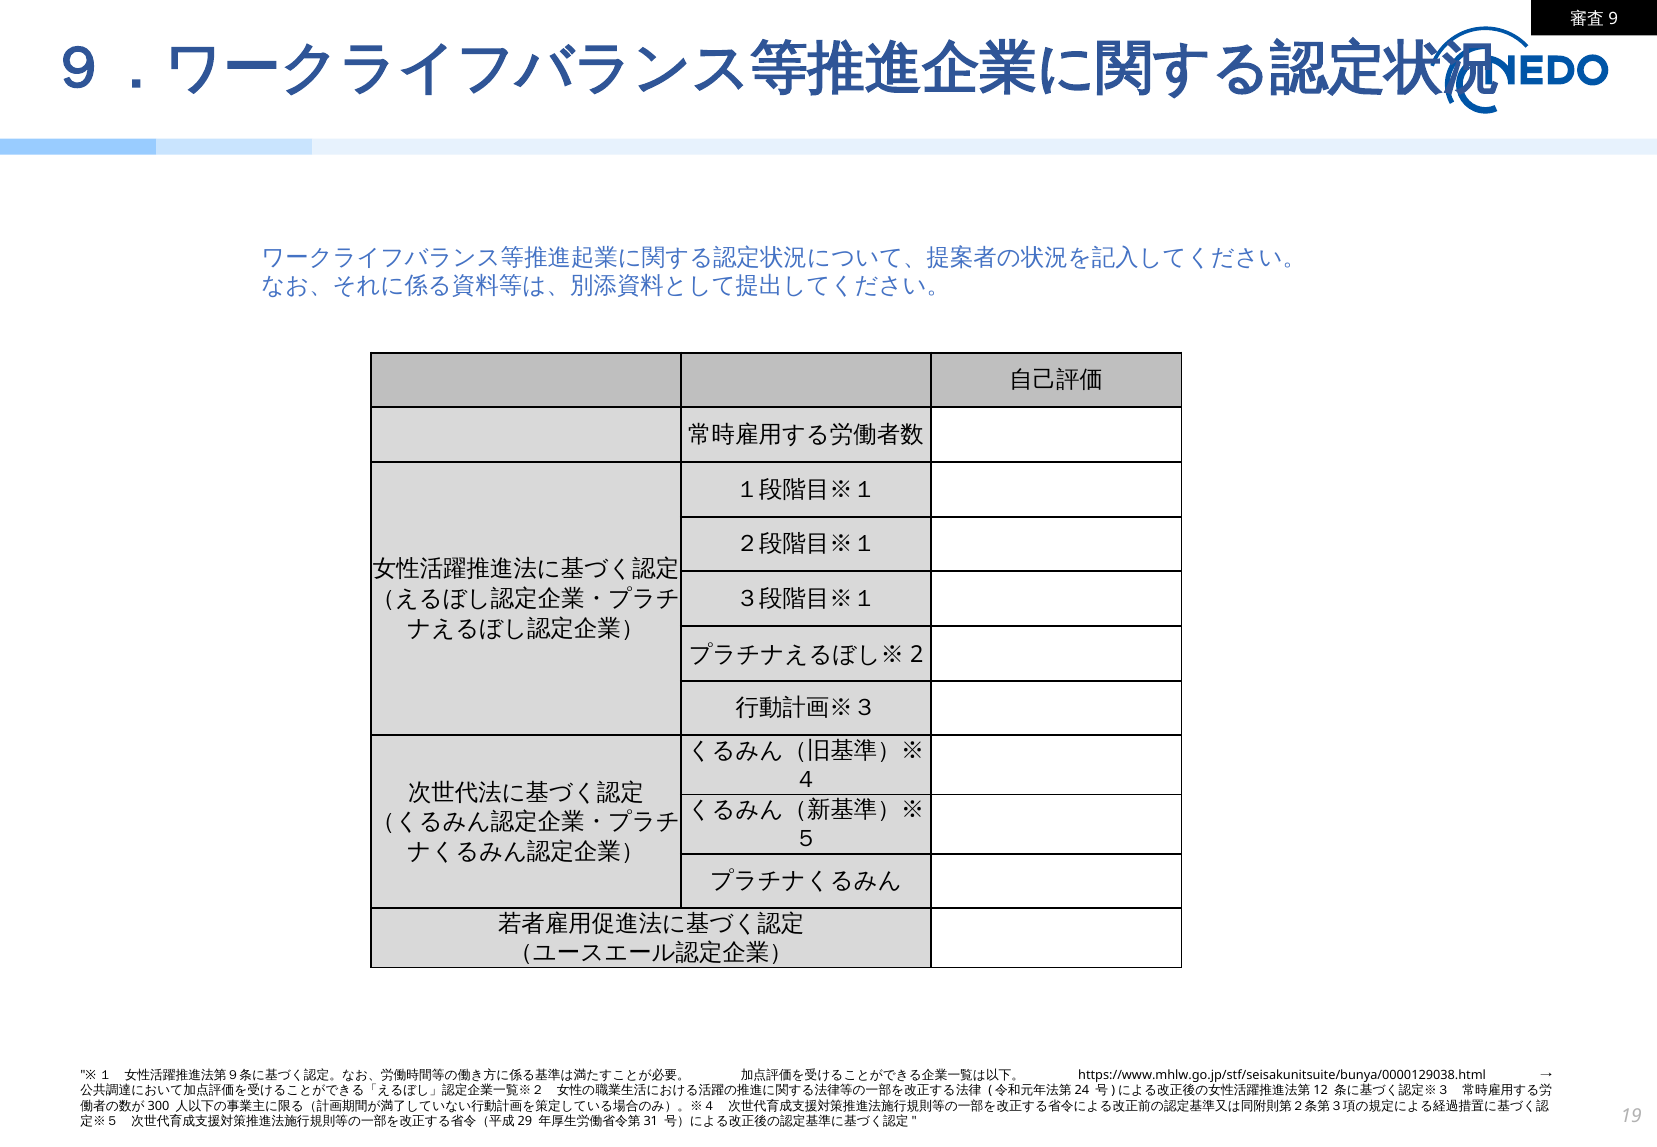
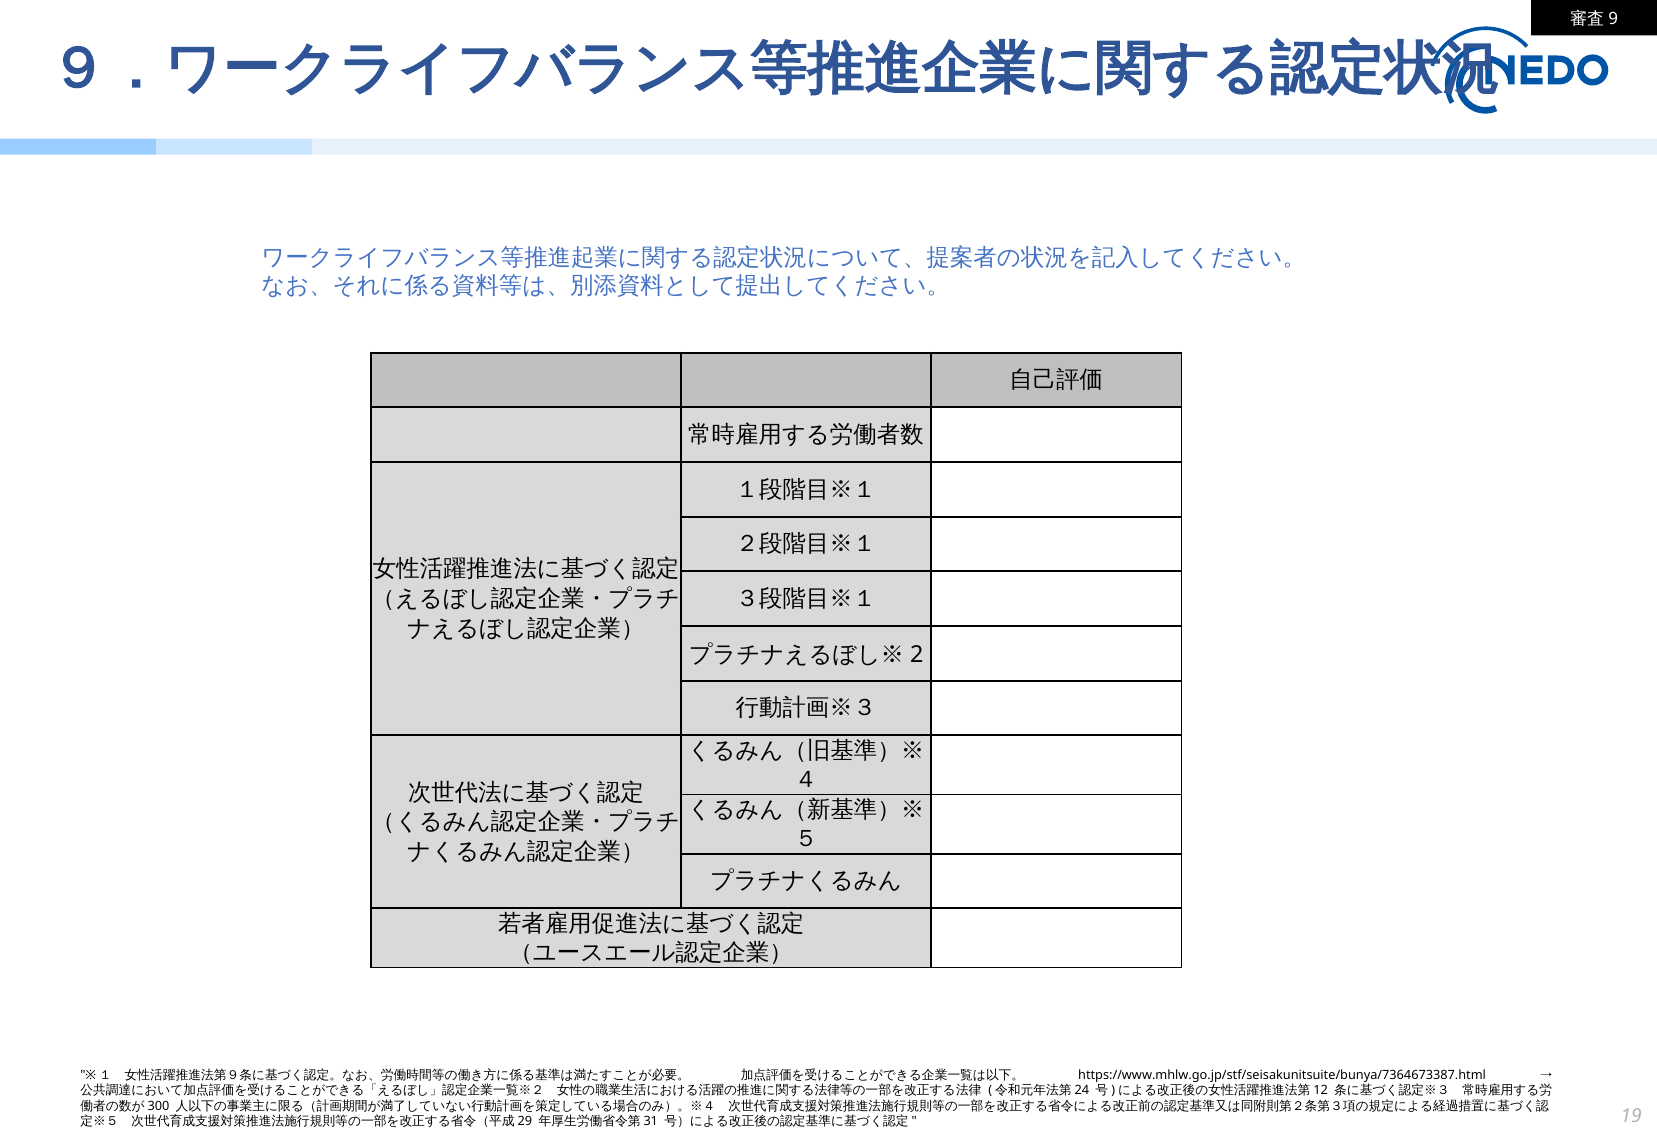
https://www.mhlw.go.jp/stf/seisakunitsuite/bunya/0000129038.html: https://www.mhlw.go.jp/stf/seisakunitsuite/bunya/0000129038.html -> https://www.mhlw.go.jp/stf/seisakunitsuite/bunya/7364673387.html
